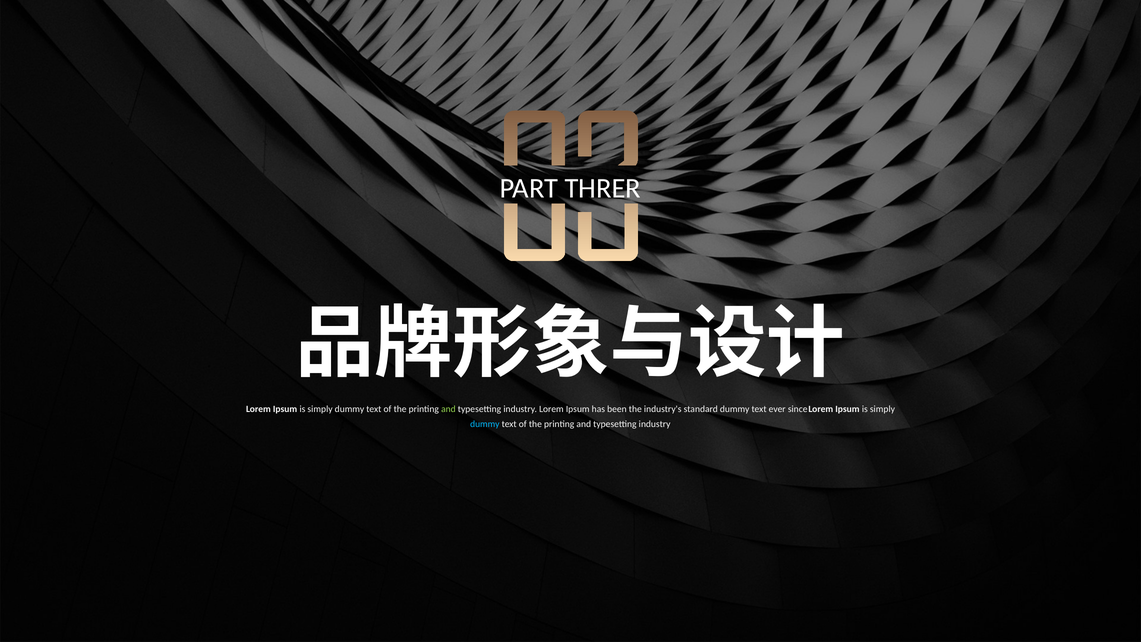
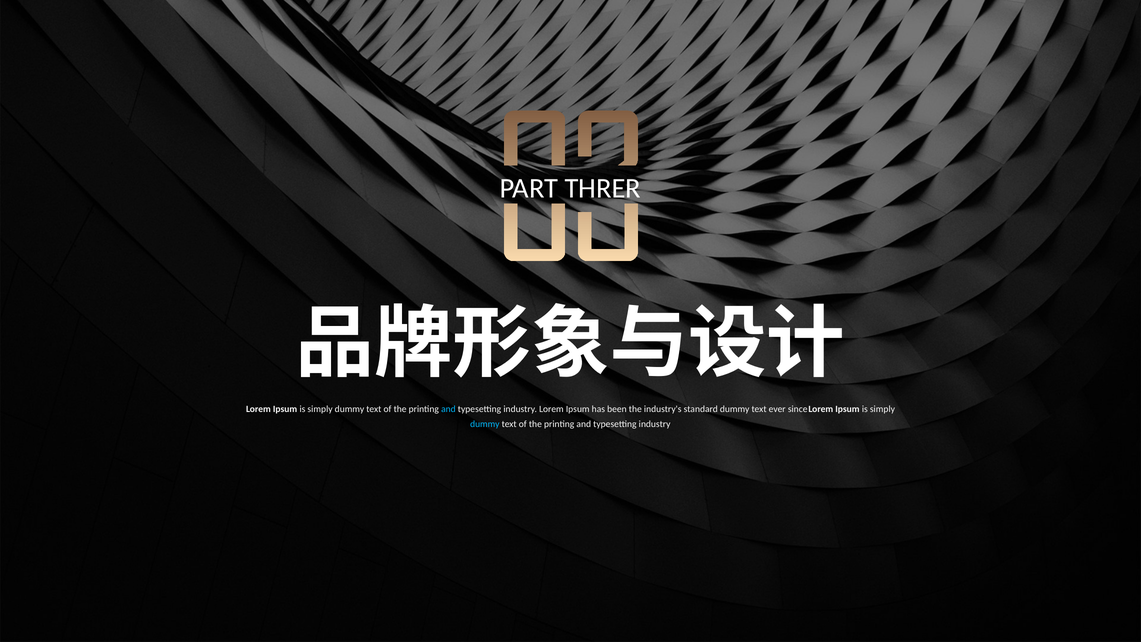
and at (448, 409) colour: light green -> light blue
